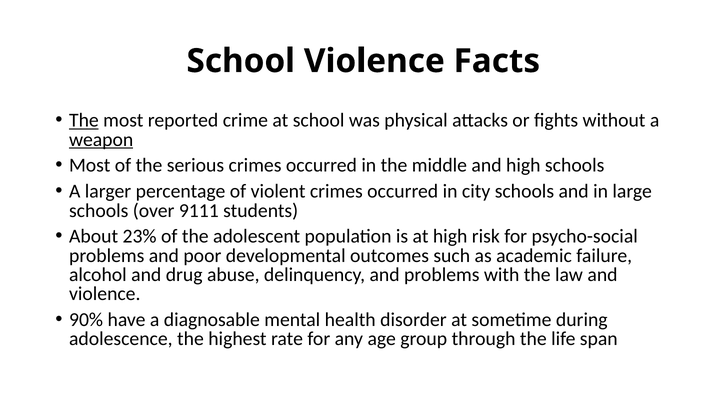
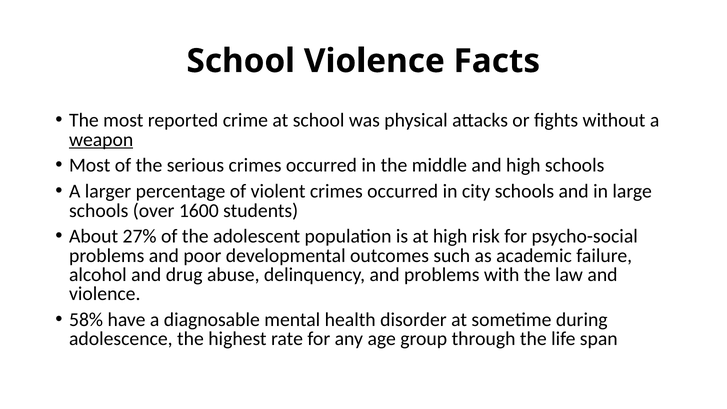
The at (84, 120) underline: present -> none
9111: 9111 -> 1600
23%: 23% -> 27%
90%: 90% -> 58%
